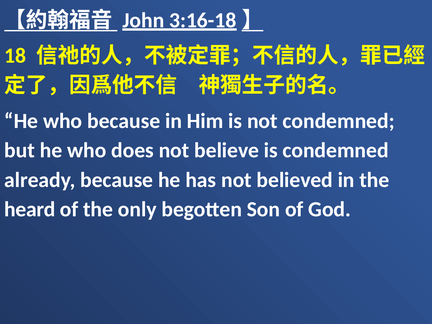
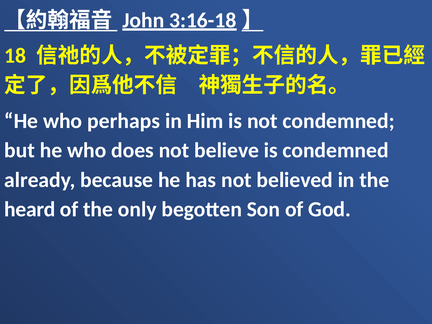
who because: because -> perhaps
